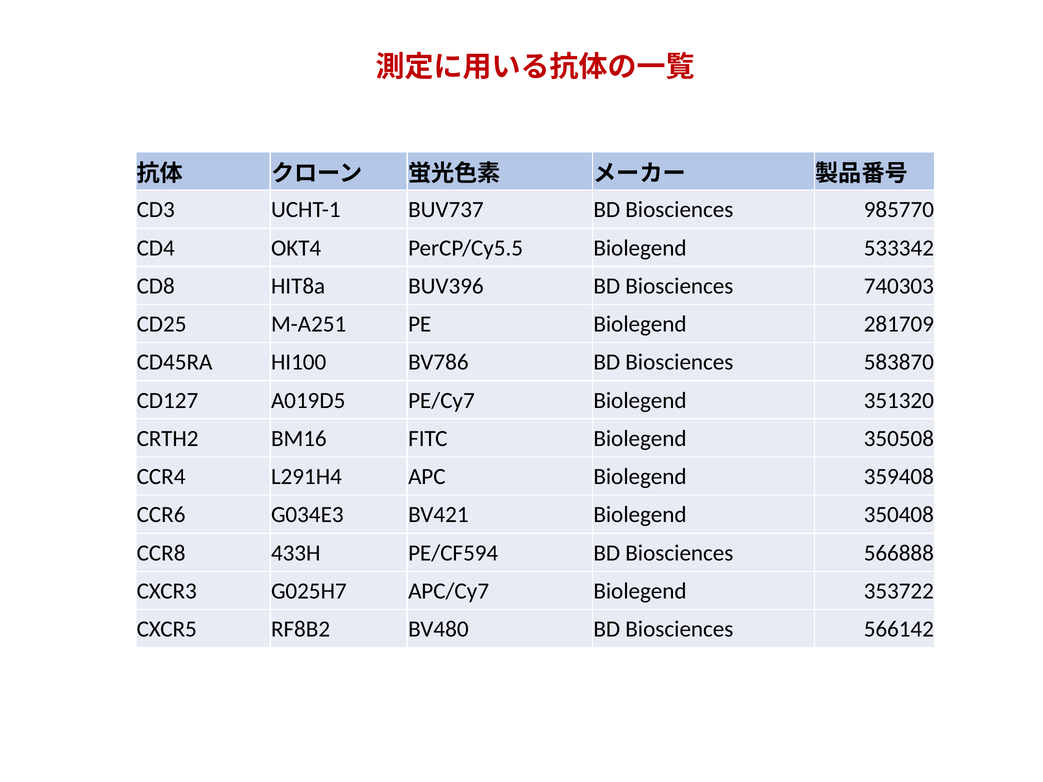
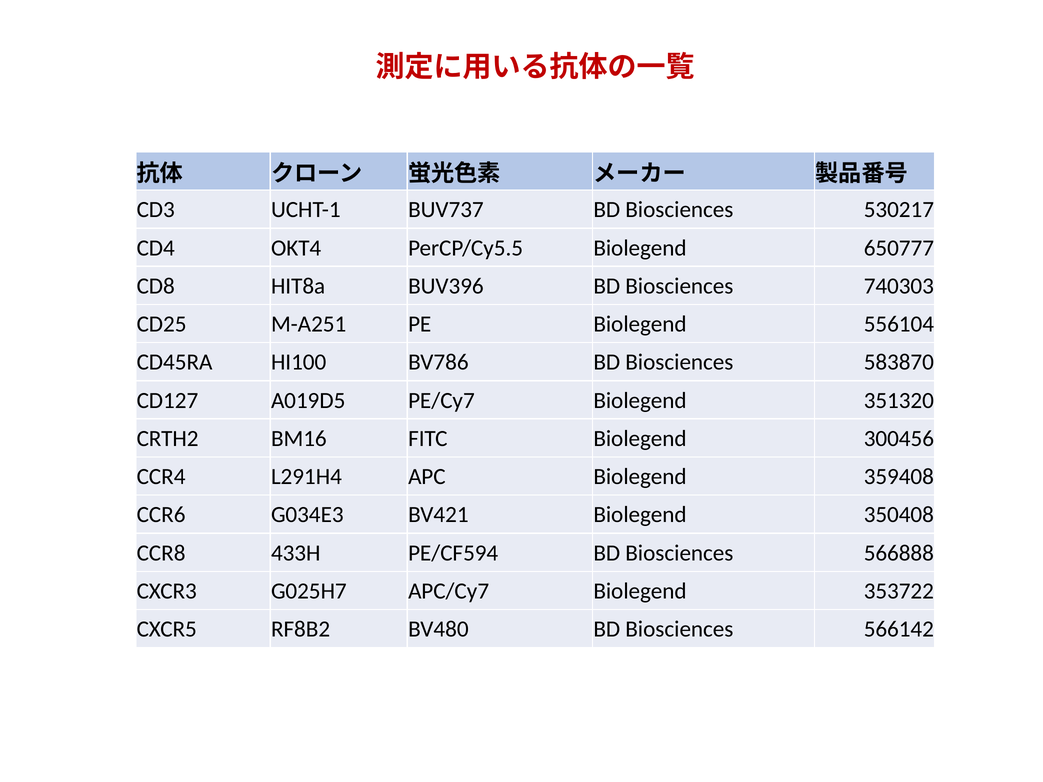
985770: 985770 -> 530217
533342: 533342 -> 650777
281709: 281709 -> 556104
350508: 350508 -> 300456
